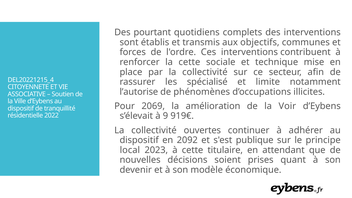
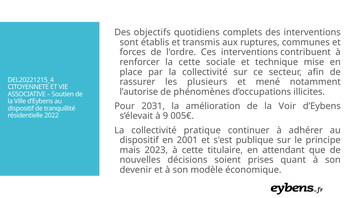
pourtant: pourtant -> objectifs
objectifs: objectifs -> ruptures
spécialisé: spécialisé -> plusieurs
limite: limite -> mené
2069: 2069 -> 2031
919€: 919€ -> 005€
ouvertes: ouvertes -> pratique
2092: 2092 -> 2001
local: local -> mais
